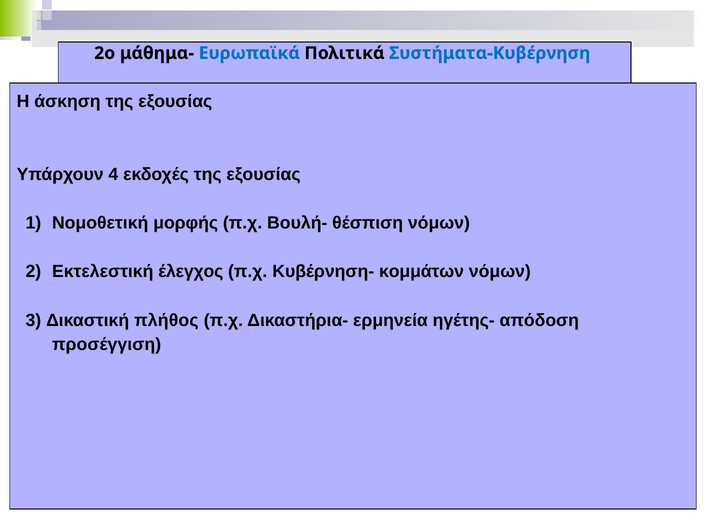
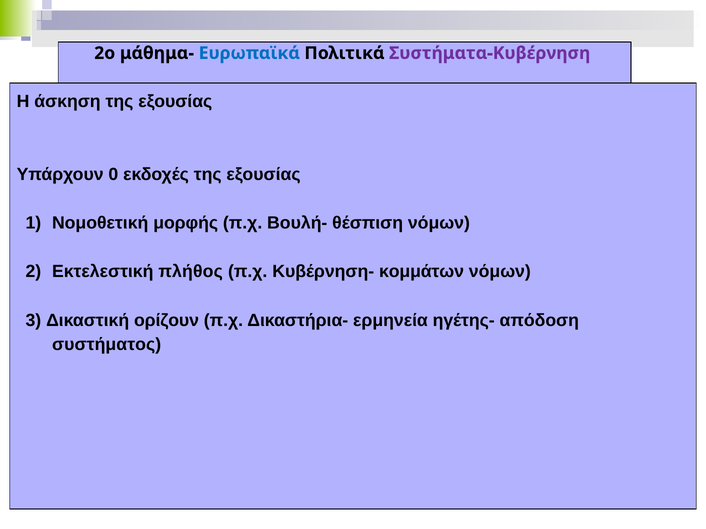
Συστήματα-Κυβέρνηση colour: blue -> purple
4: 4 -> 0
έλεγχος: έλεγχος -> πλήθος
πλήθος: πλήθος -> ορίζουν
προσέγγιση: προσέγγιση -> συστήματος
